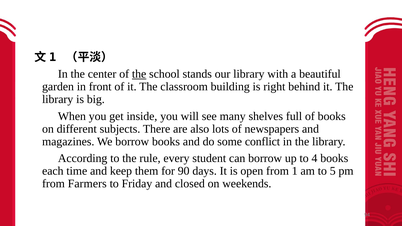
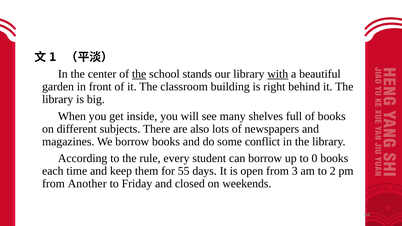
with underline: none -> present
4: 4 -> 0
90: 90 -> 55
1: 1 -> 3
5: 5 -> 2
Farmers: Farmers -> Another
